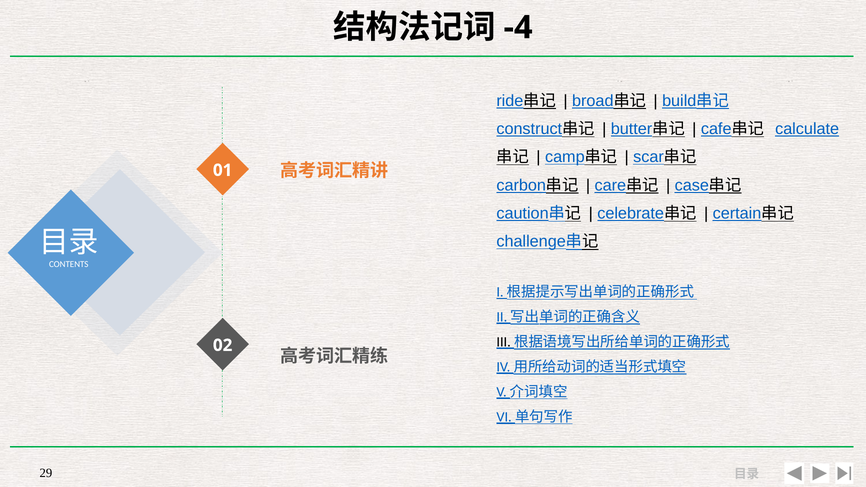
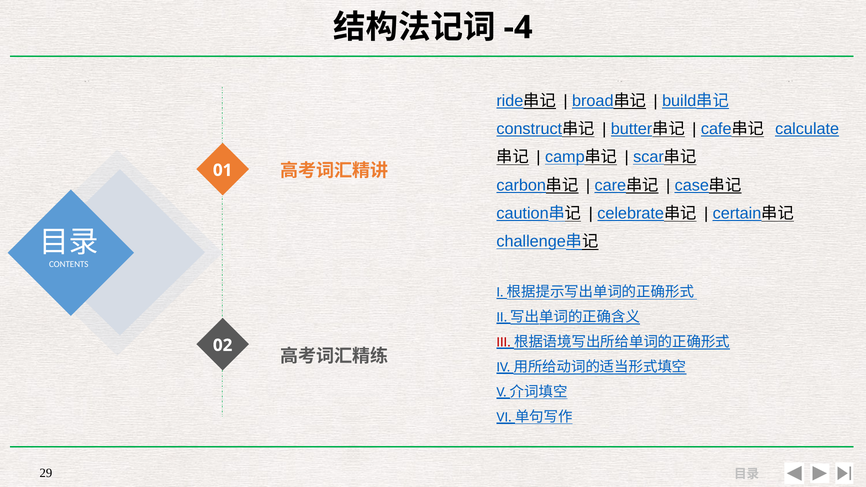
III colour: black -> red
